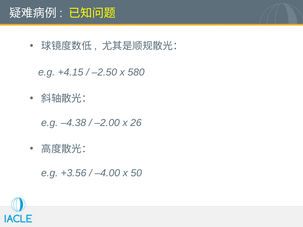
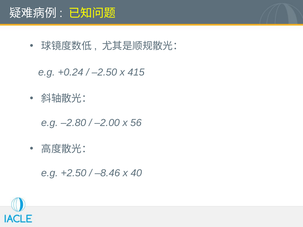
+4.15: +4.15 -> +0.24
580: 580 -> 415
–4.38: –4.38 -> –2.80
26: 26 -> 56
+3.56: +3.56 -> +2.50
–4.00: –4.00 -> –8.46
50: 50 -> 40
